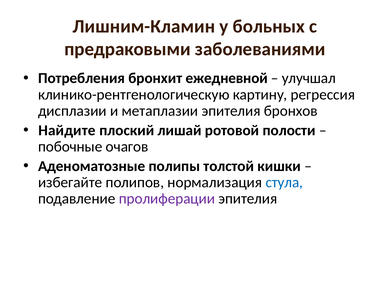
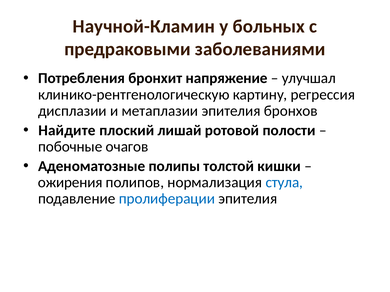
Лишним-Кламин: Лишним-Кламин -> Научной-Кламин
ежедневной: ежедневной -> напряжение
избегайте: избегайте -> ожирения
пролиферации colour: purple -> blue
